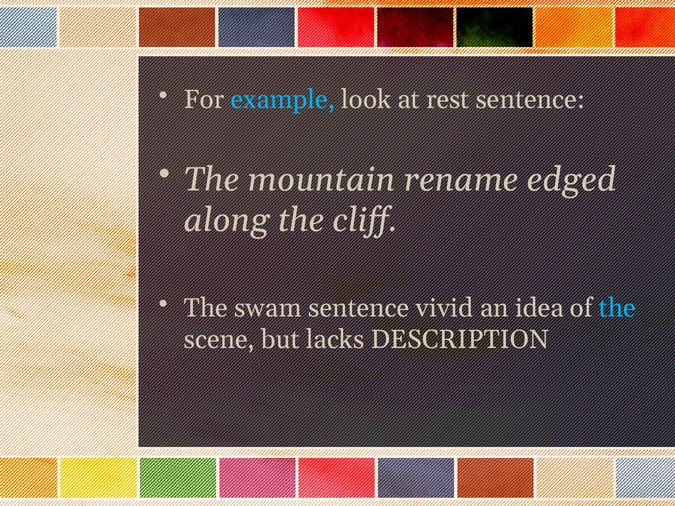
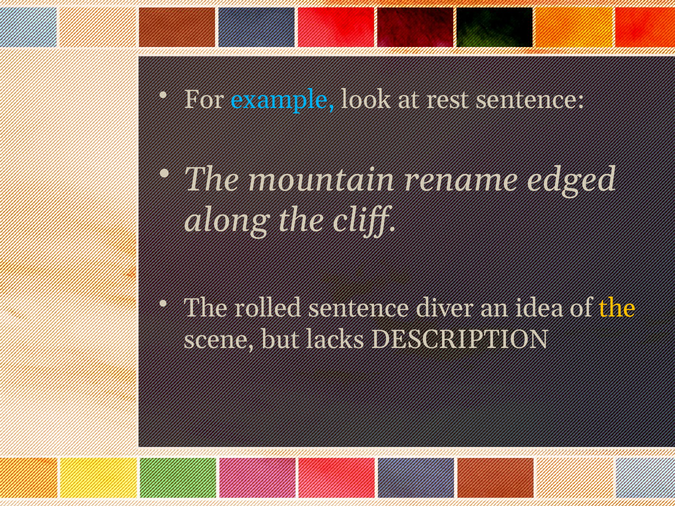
swam: swam -> rolled
vivid: vivid -> diver
the at (617, 308) colour: light blue -> yellow
